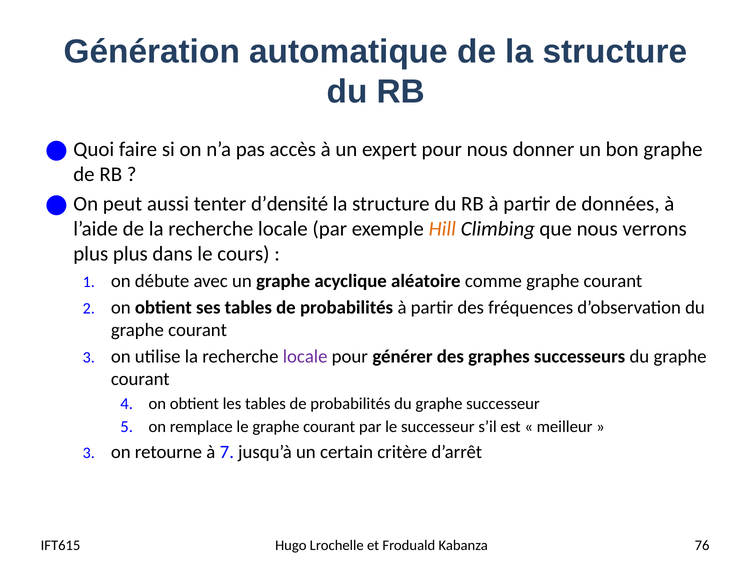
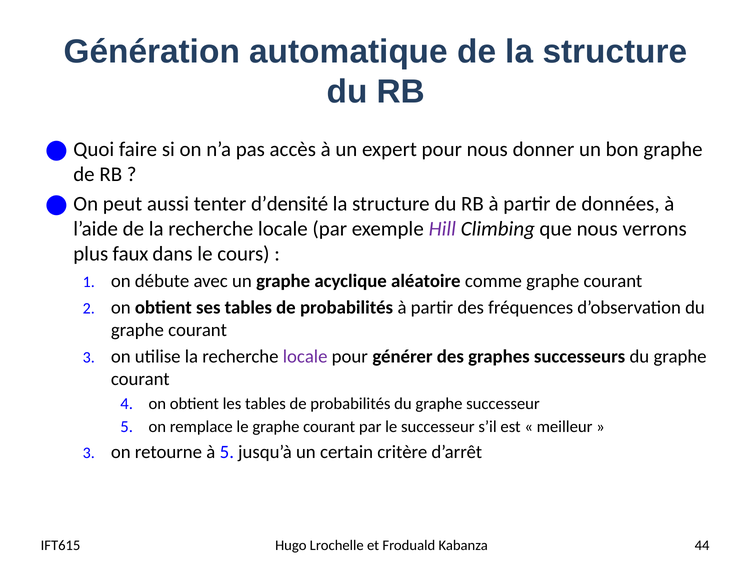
Hill colour: orange -> purple
plus plus: plus -> faux
à 7: 7 -> 5
76: 76 -> 44
